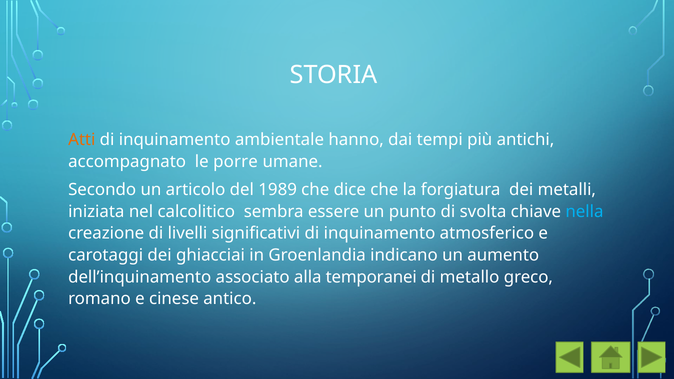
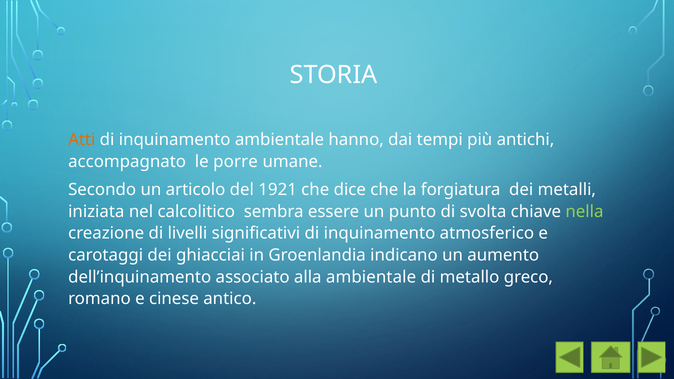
1989: 1989 -> 1921
nella colour: light blue -> light green
alla temporanei: temporanei -> ambientale
